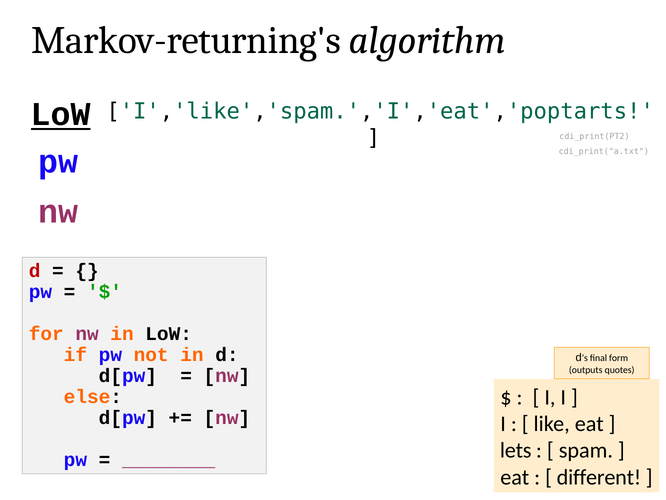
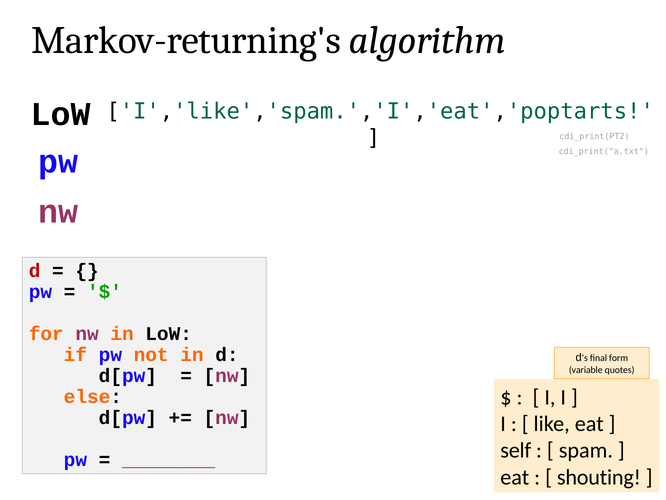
LoW at (61, 114) underline: present -> none
outputs: outputs -> variable
lets: lets -> self
different: different -> shouting
